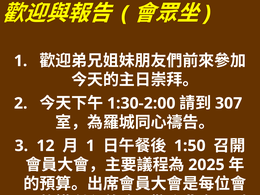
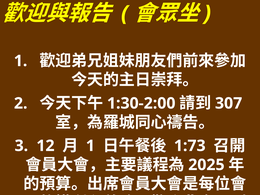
1:50: 1:50 -> 1:73
